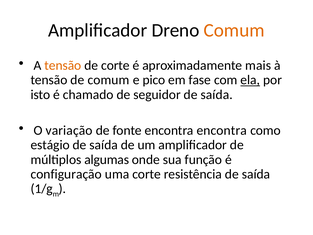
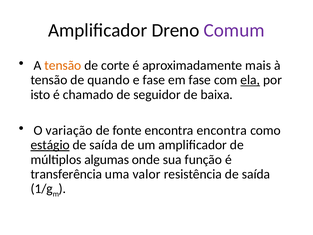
Comum at (234, 30) colour: orange -> purple
de comum: comum -> quando
e pico: pico -> fase
seguidor de saída: saída -> baixa
estágio underline: none -> present
configuração: configuração -> transferência
uma corte: corte -> valor
